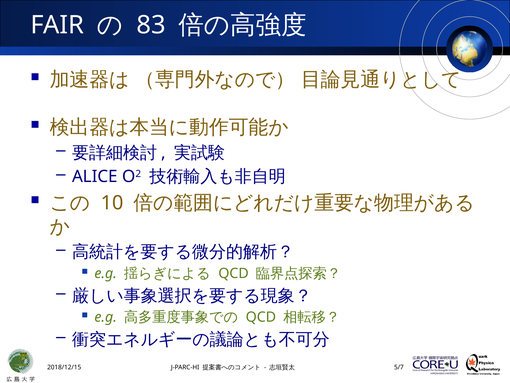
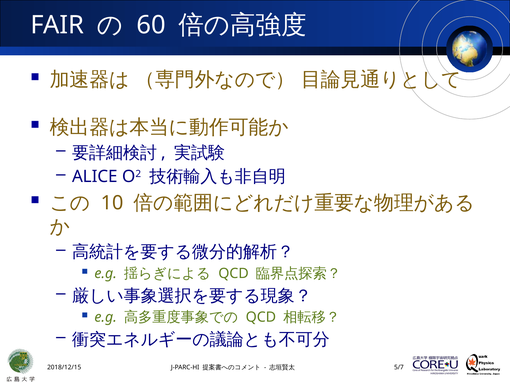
83: 83 -> 60
